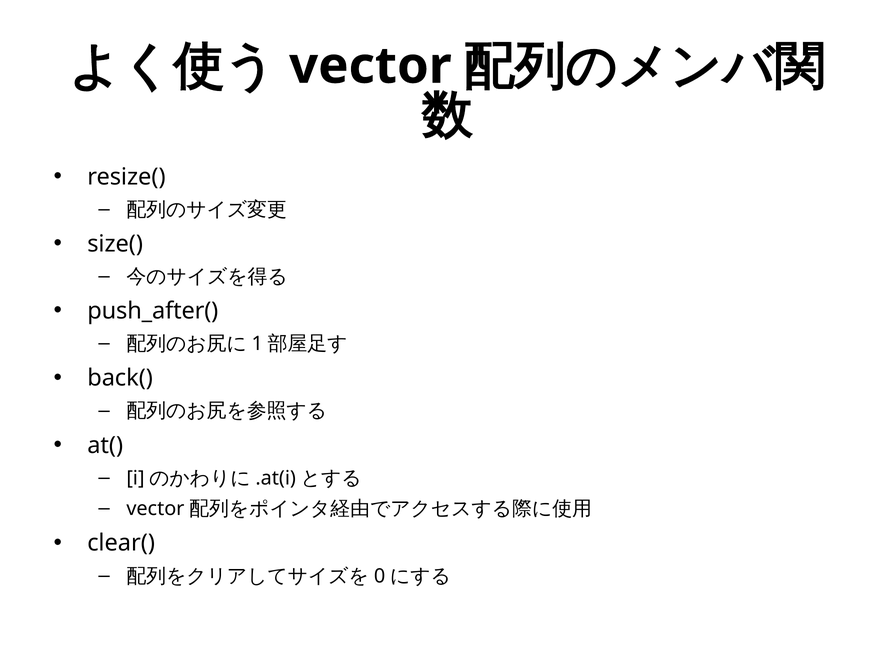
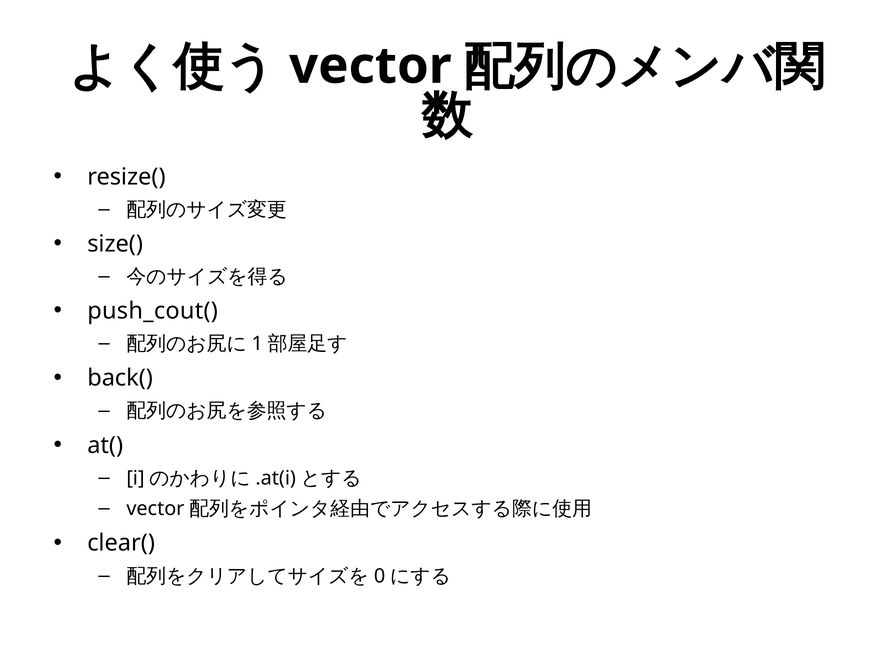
push_after(: push_after( -> push_cout(
